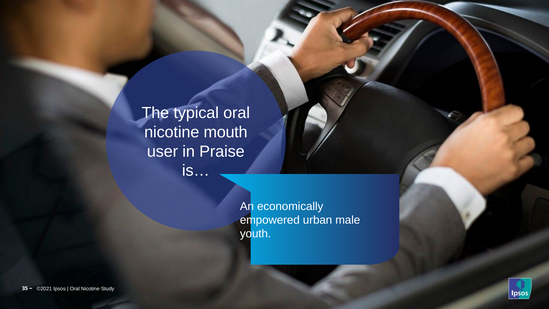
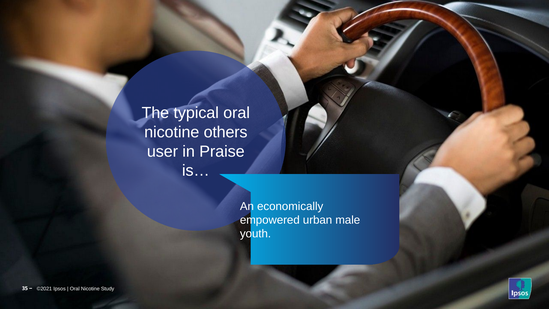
mouth: mouth -> others
